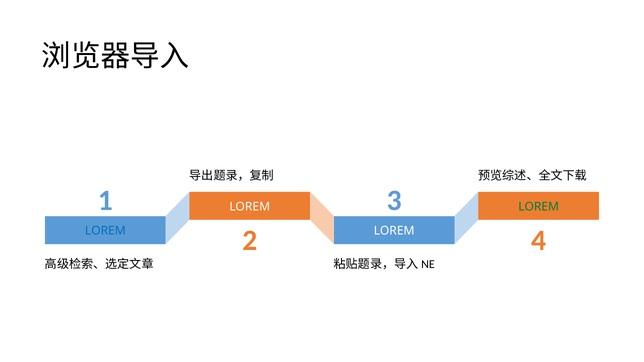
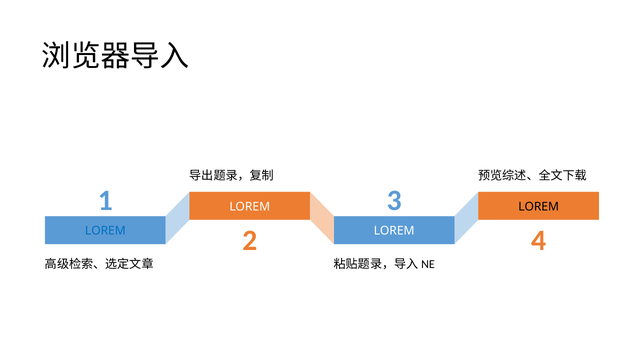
LOREM at (539, 207) colour: green -> black
